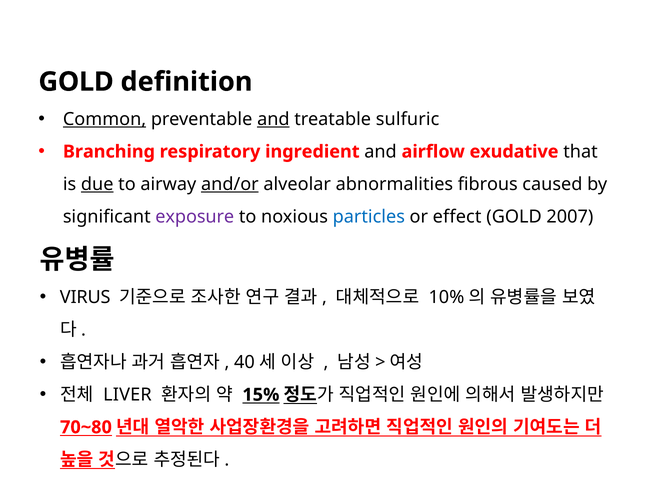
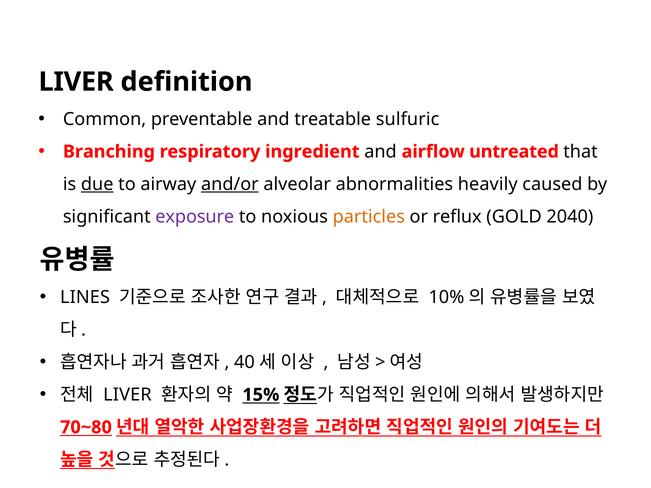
GOLD at (76, 82): GOLD -> LIVER
Common underline: present -> none
and at (273, 119) underline: present -> none
exudative: exudative -> untreated
fibrous: fibrous -> heavily
particles colour: blue -> orange
effect: effect -> reflux
2007: 2007 -> 2040
VIRUS: VIRUS -> LINES
